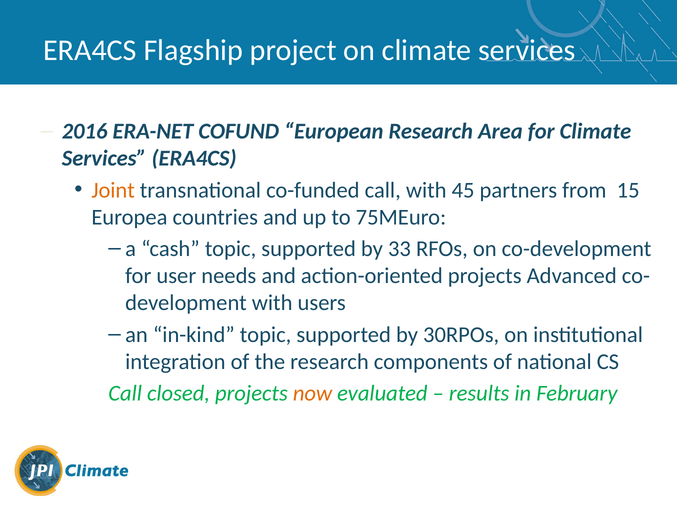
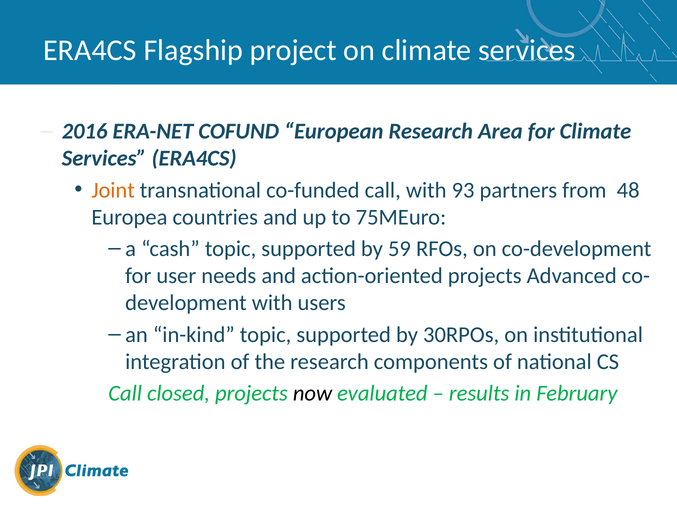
45: 45 -> 93
15: 15 -> 48
33: 33 -> 59
now colour: orange -> black
